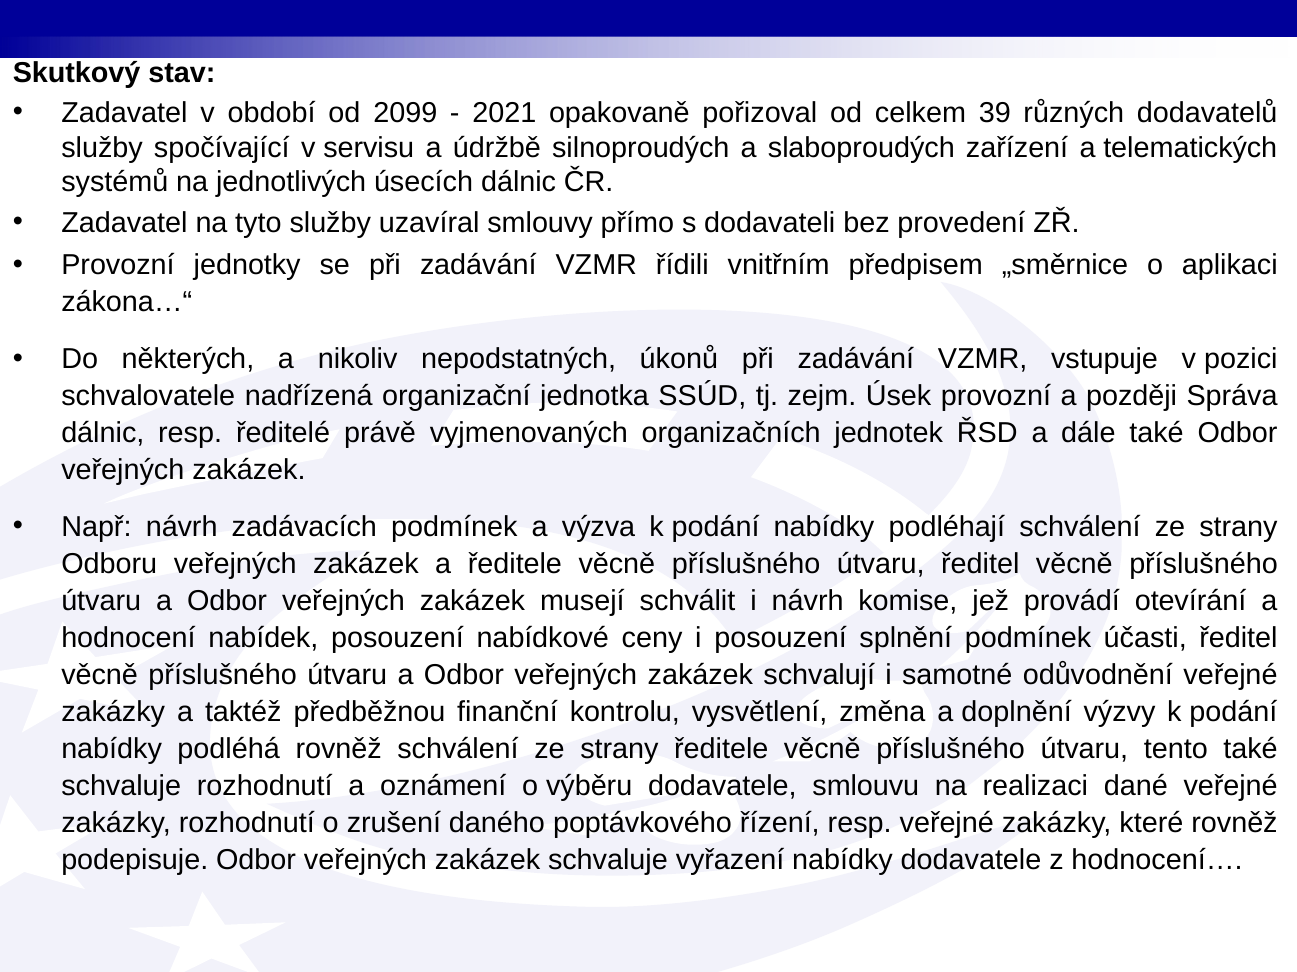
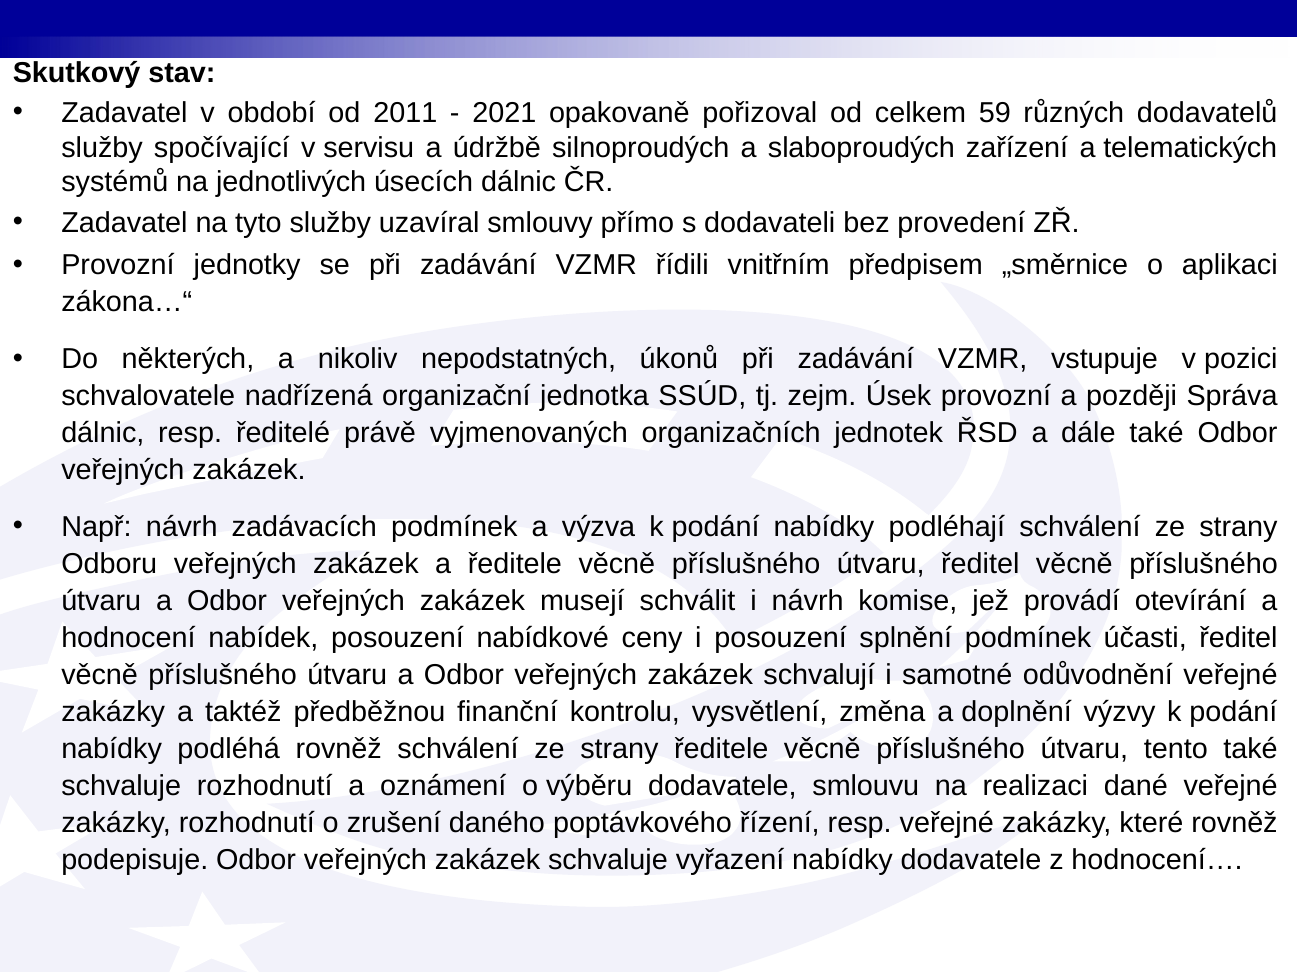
2099: 2099 -> 2011
39: 39 -> 59
